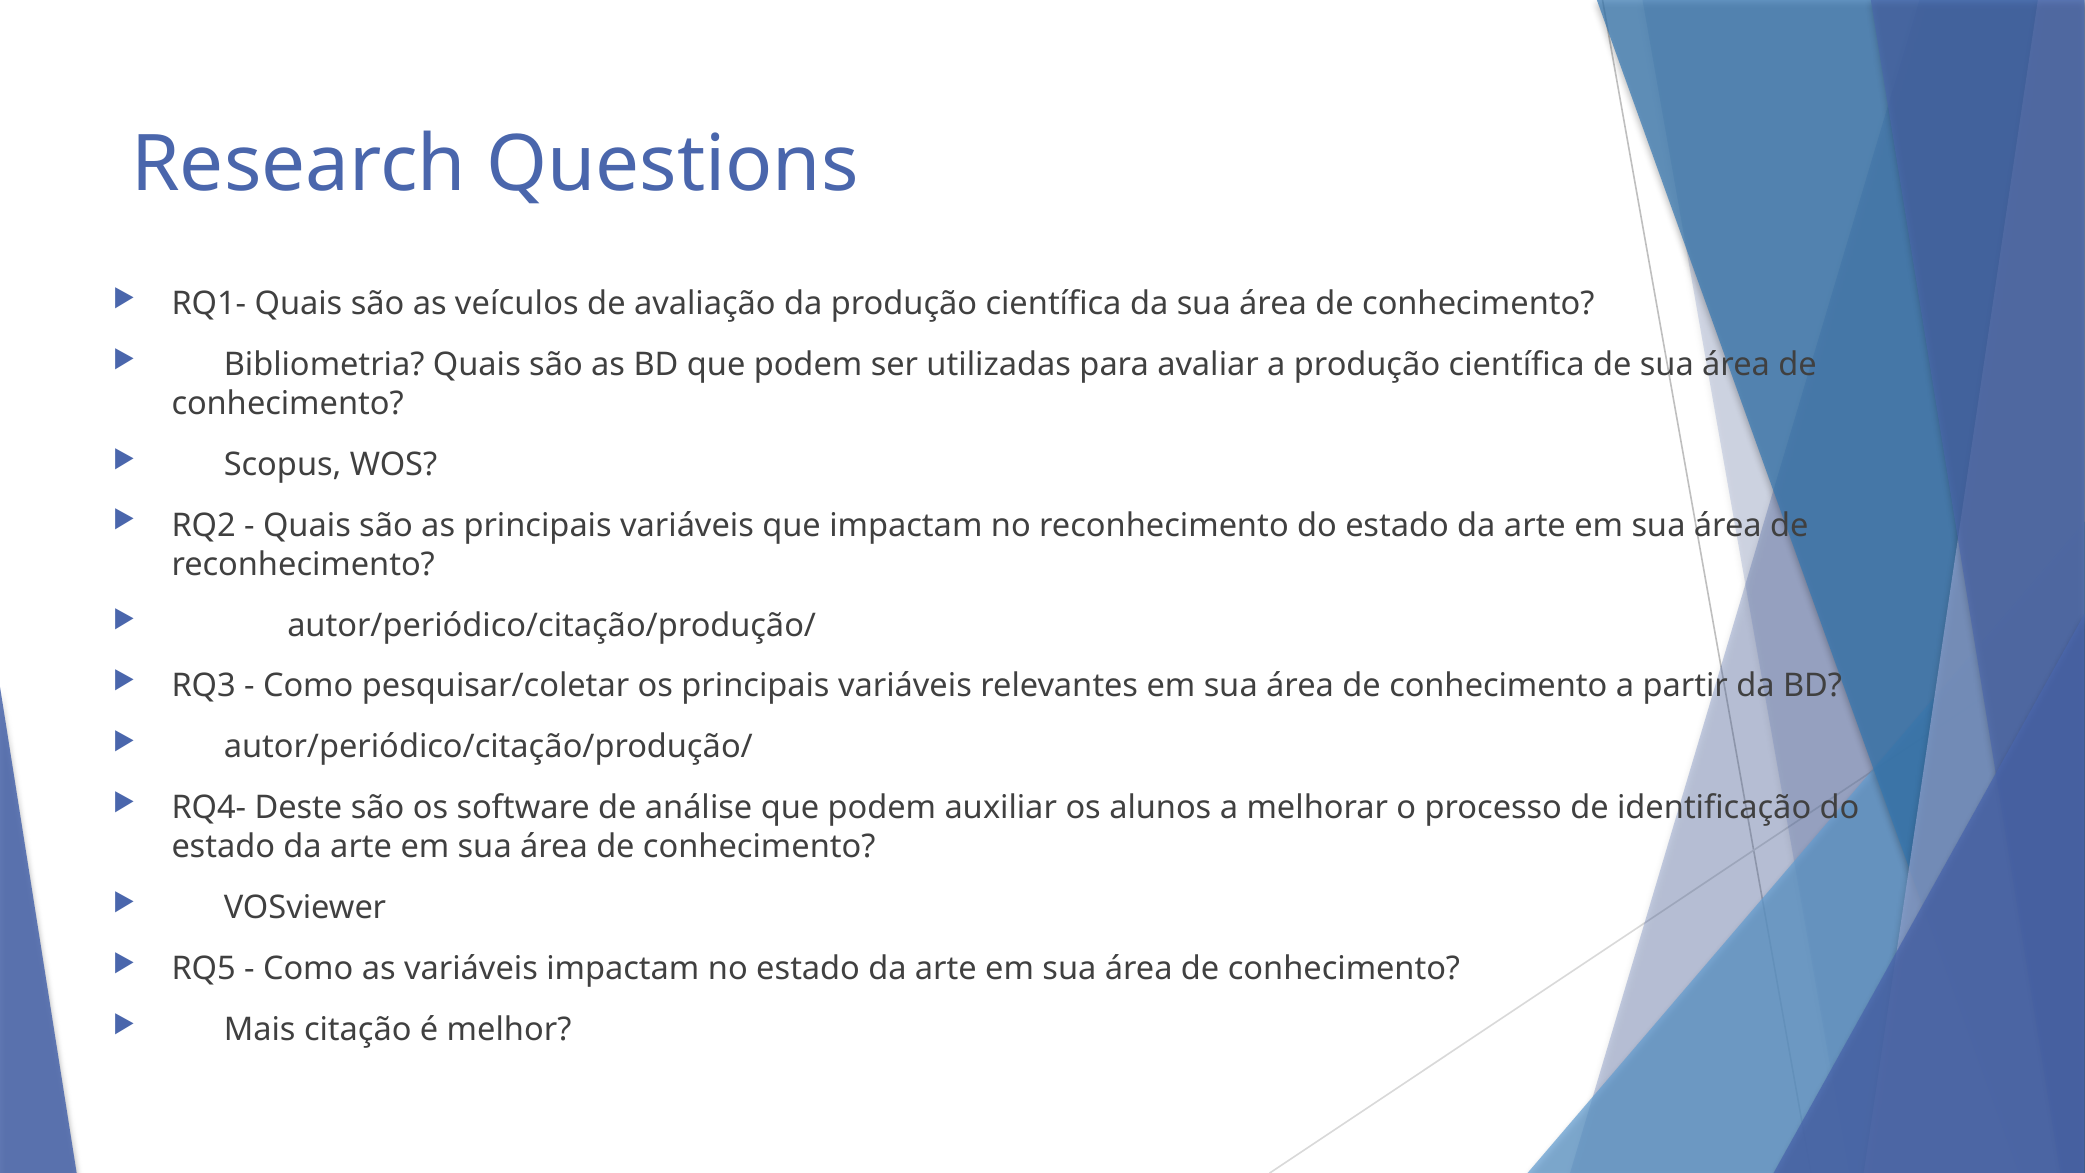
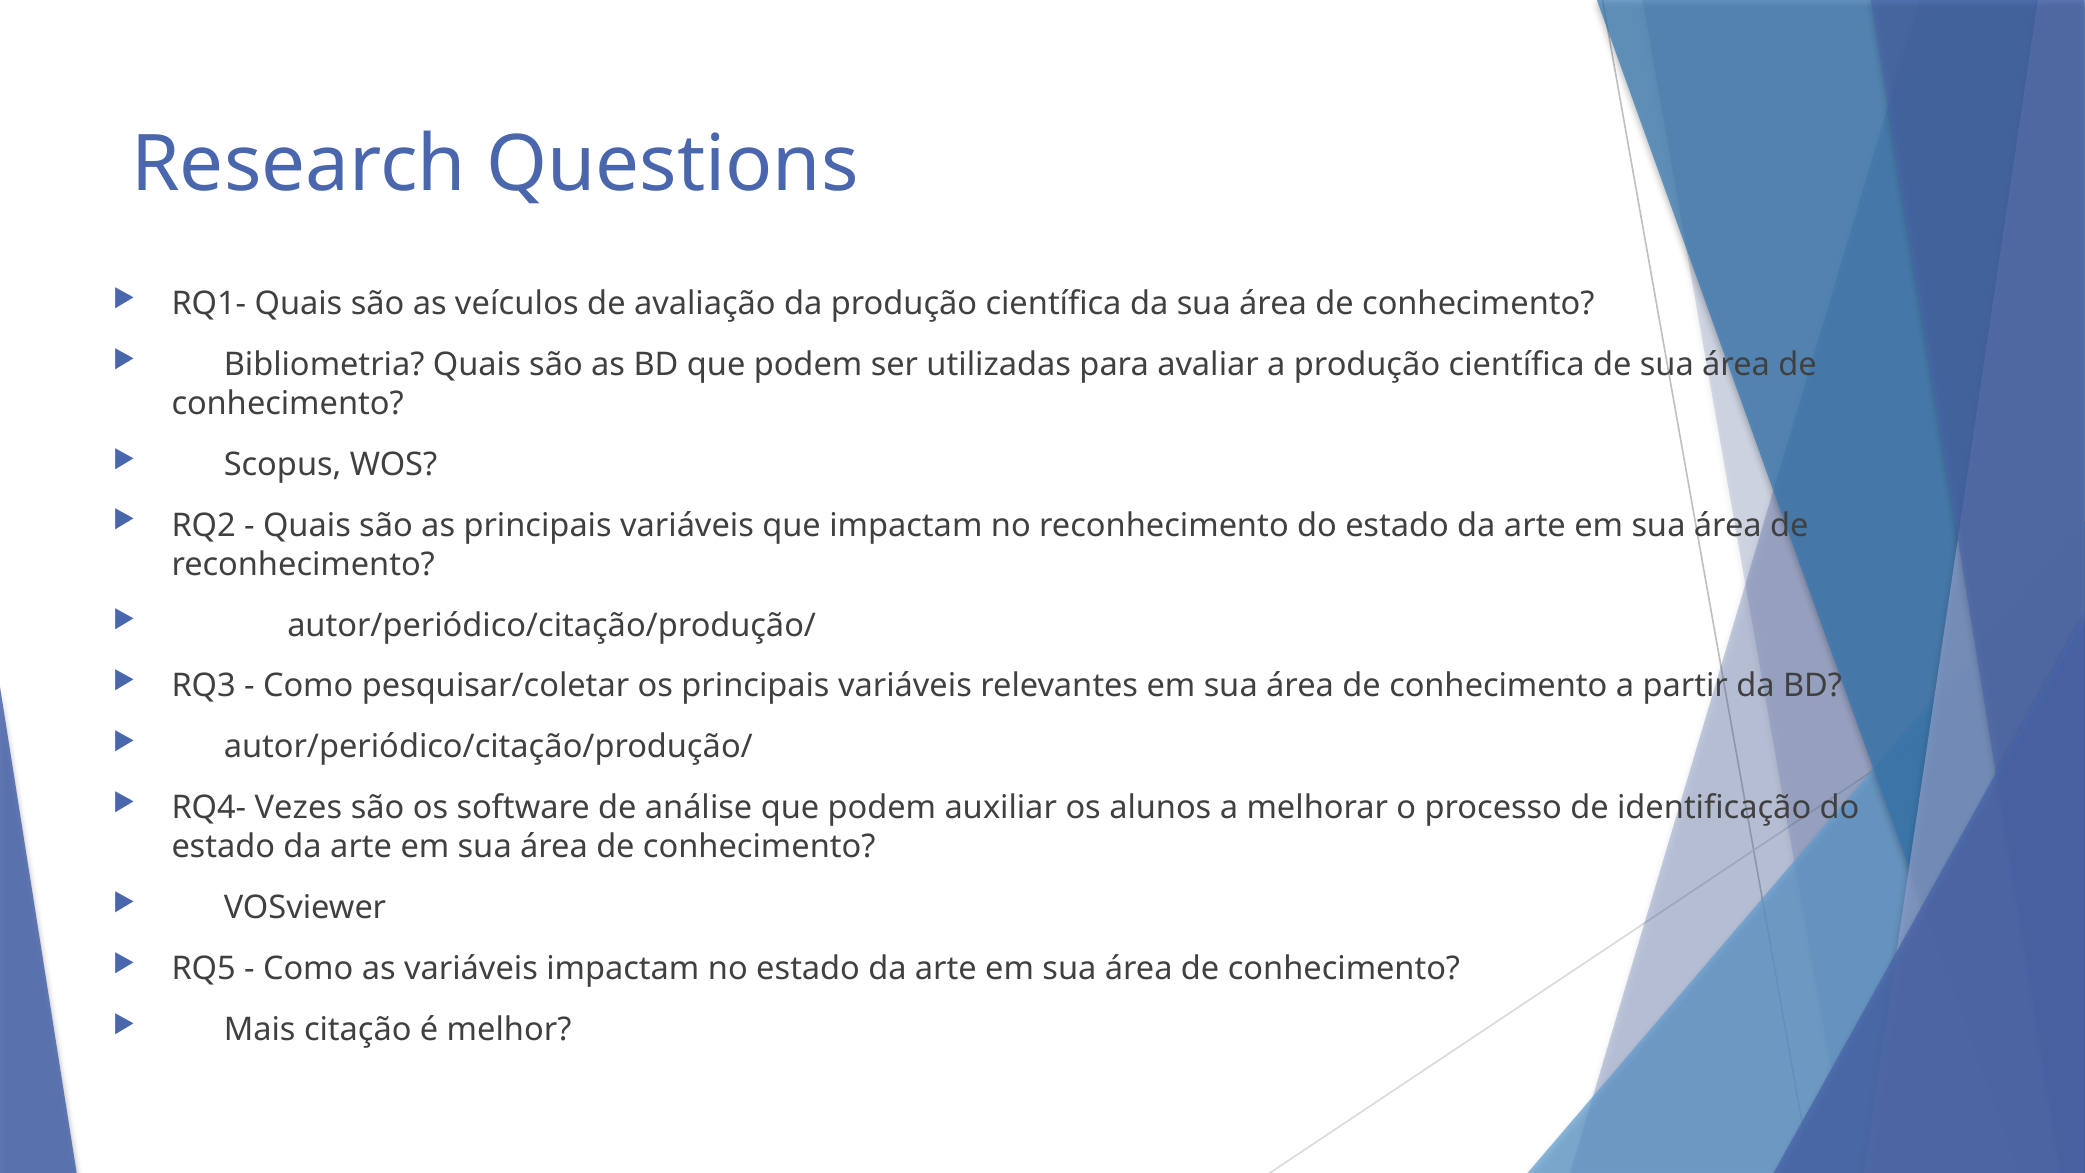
Deste: Deste -> Vezes
